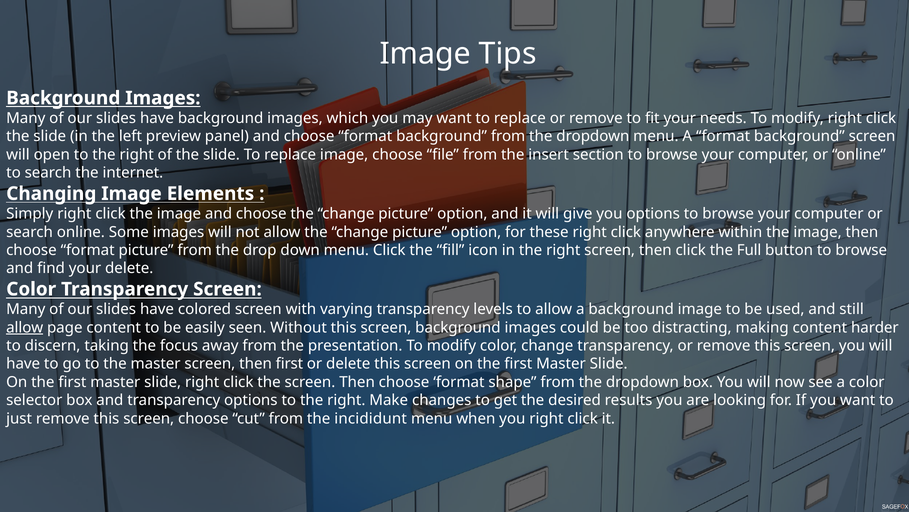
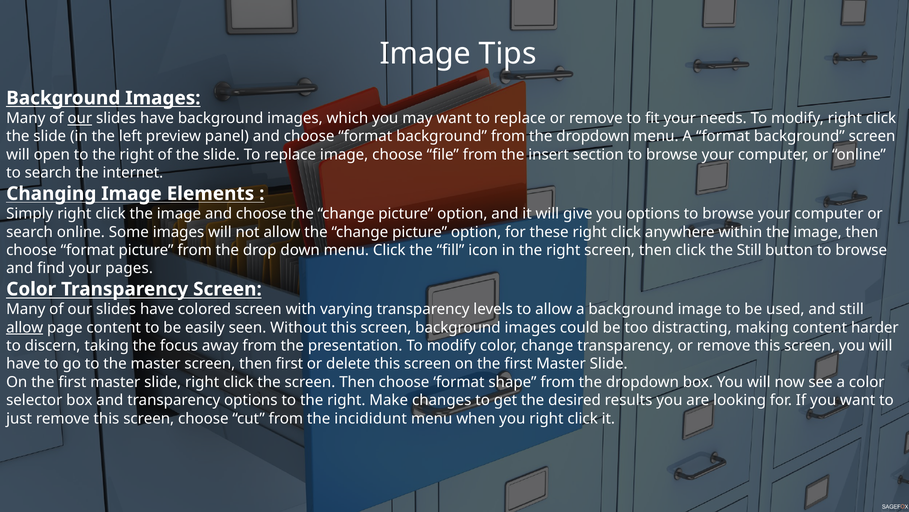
our at (80, 118) underline: none -> present
the Full: Full -> Still
your delete: delete -> pages
